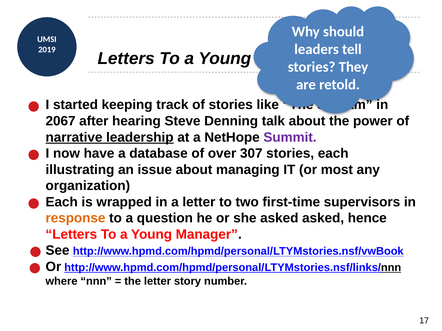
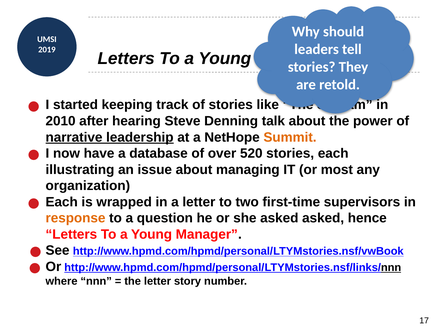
2067: 2067 -> 2010
Summit colour: purple -> orange
307: 307 -> 520
